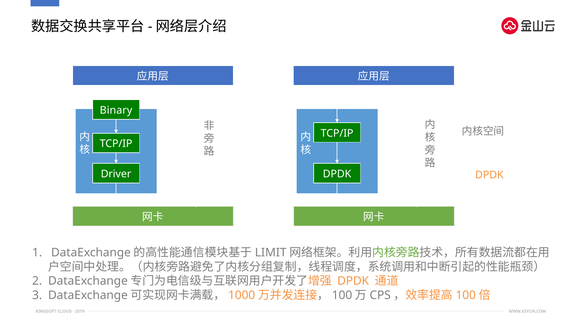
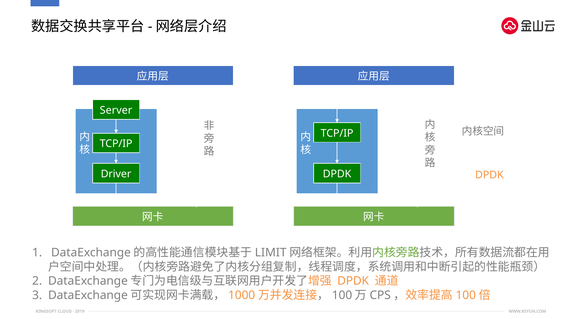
Binary: Binary -> Server
